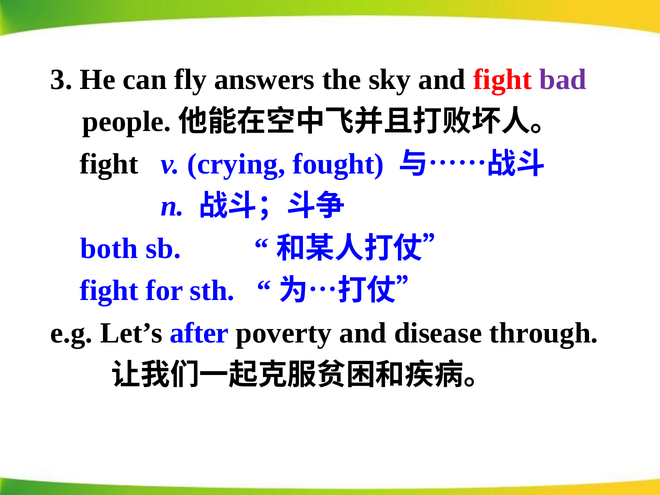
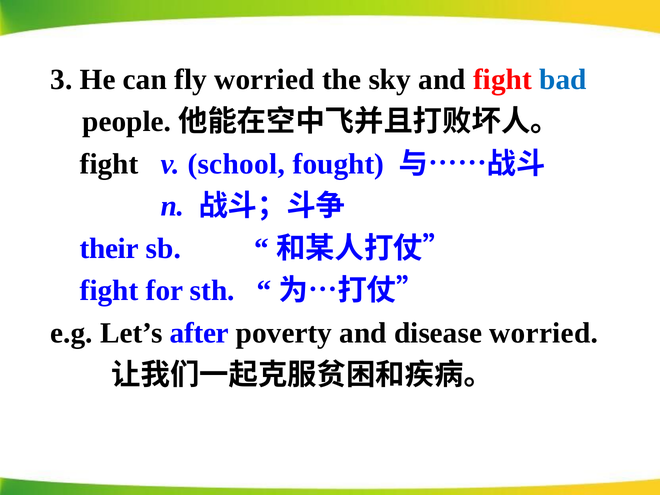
fly answers: answers -> worried
bad colour: purple -> blue
crying: crying -> school
both: both -> their
disease through: through -> worried
